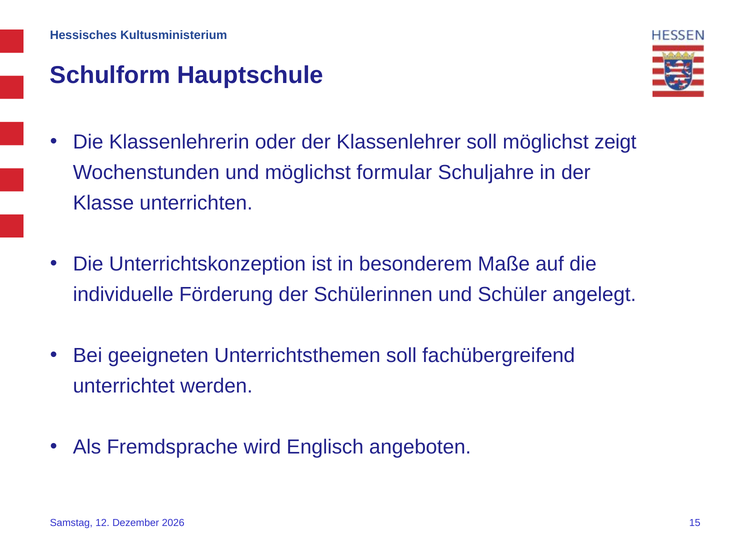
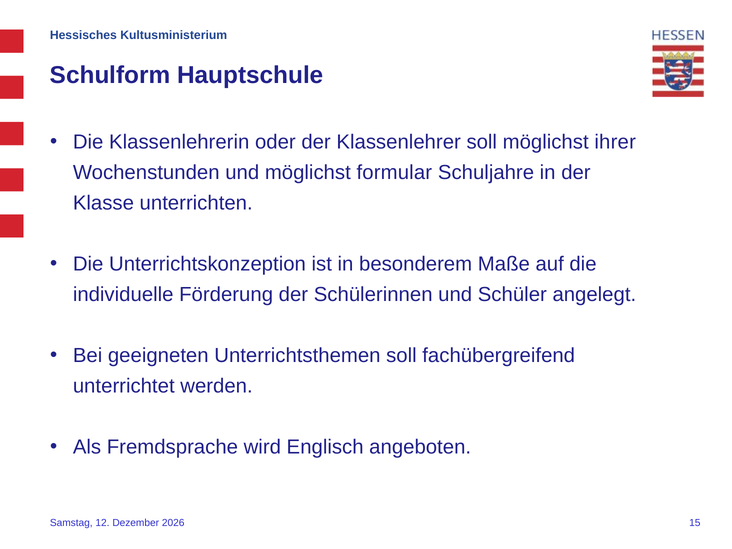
zeigt: zeigt -> ihrer
